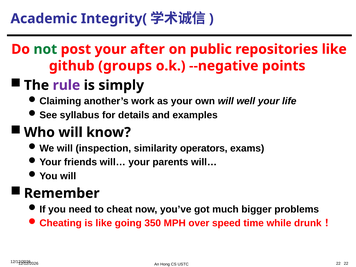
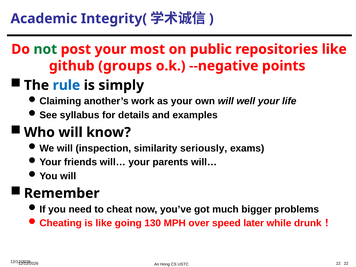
after: after -> most
rule colour: purple -> blue
operators: operators -> seriously
350: 350 -> 130
time: time -> later
